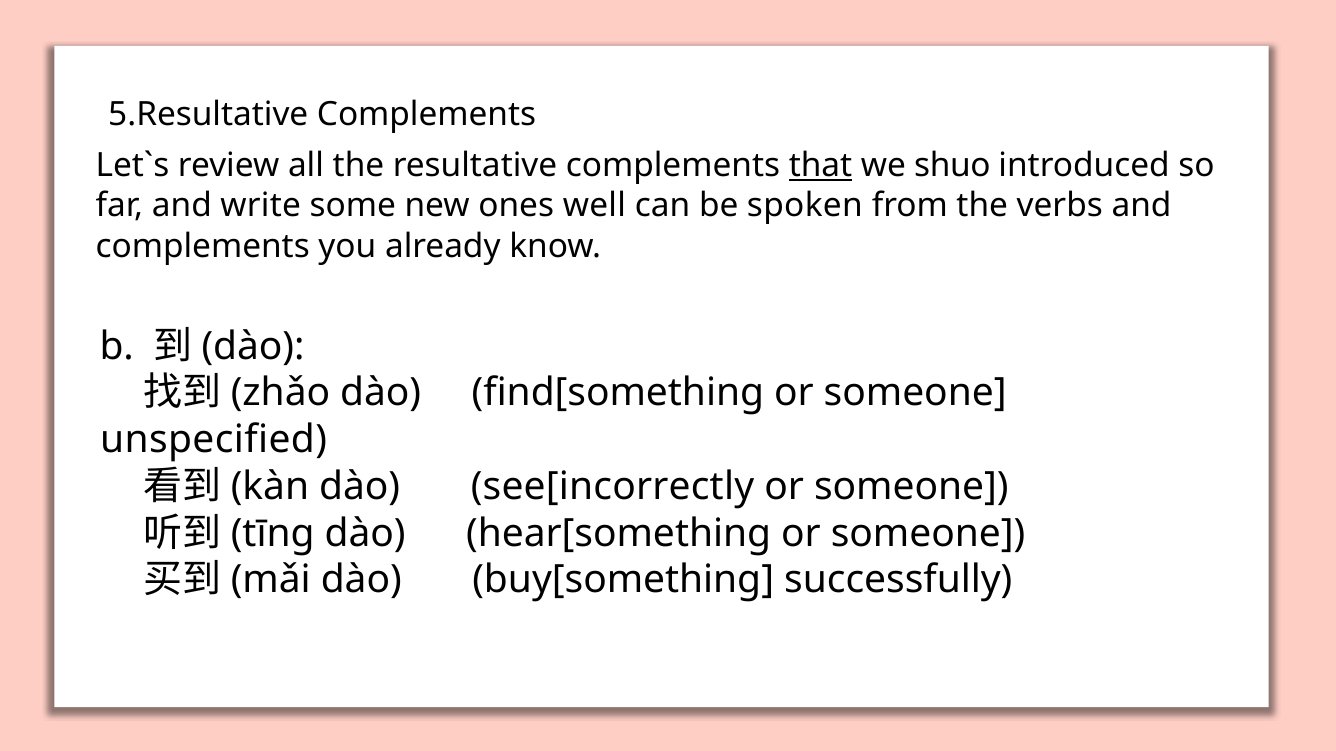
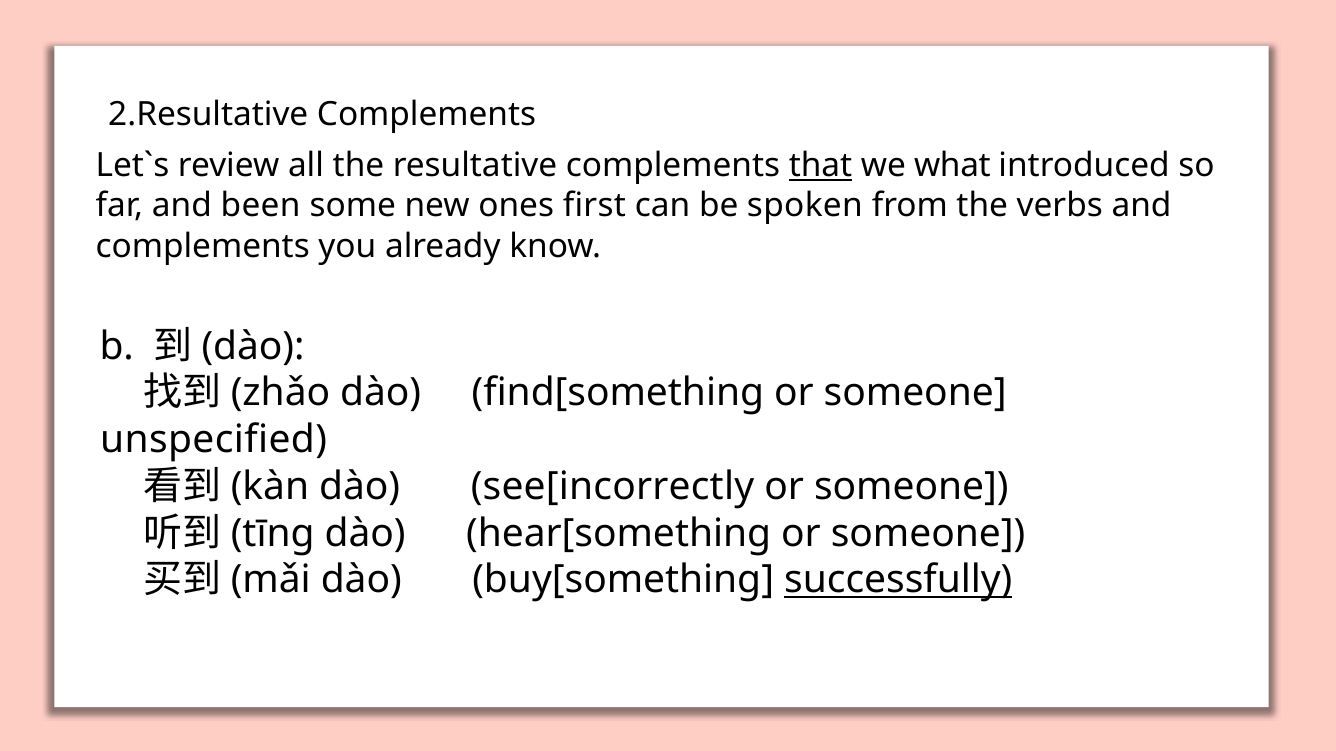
5.Resultative: 5.Resultative -> 2.Resultative
shuo: shuo -> what
write: write -> been
well: well -> first
successfully underline: none -> present
